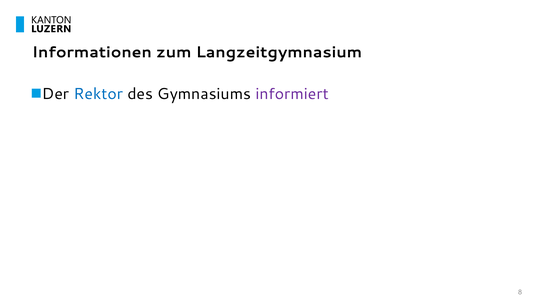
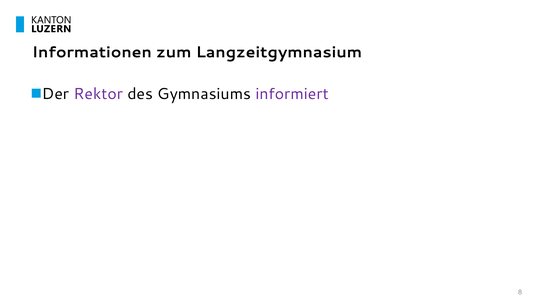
Rektor colour: blue -> purple
